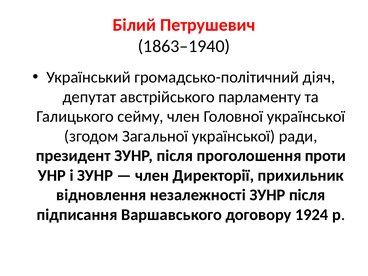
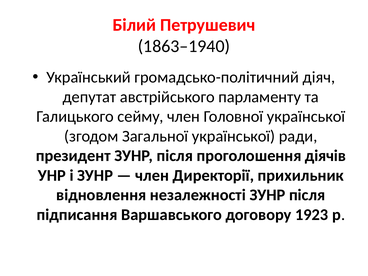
проти: проти -> діячів
1924: 1924 -> 1923
